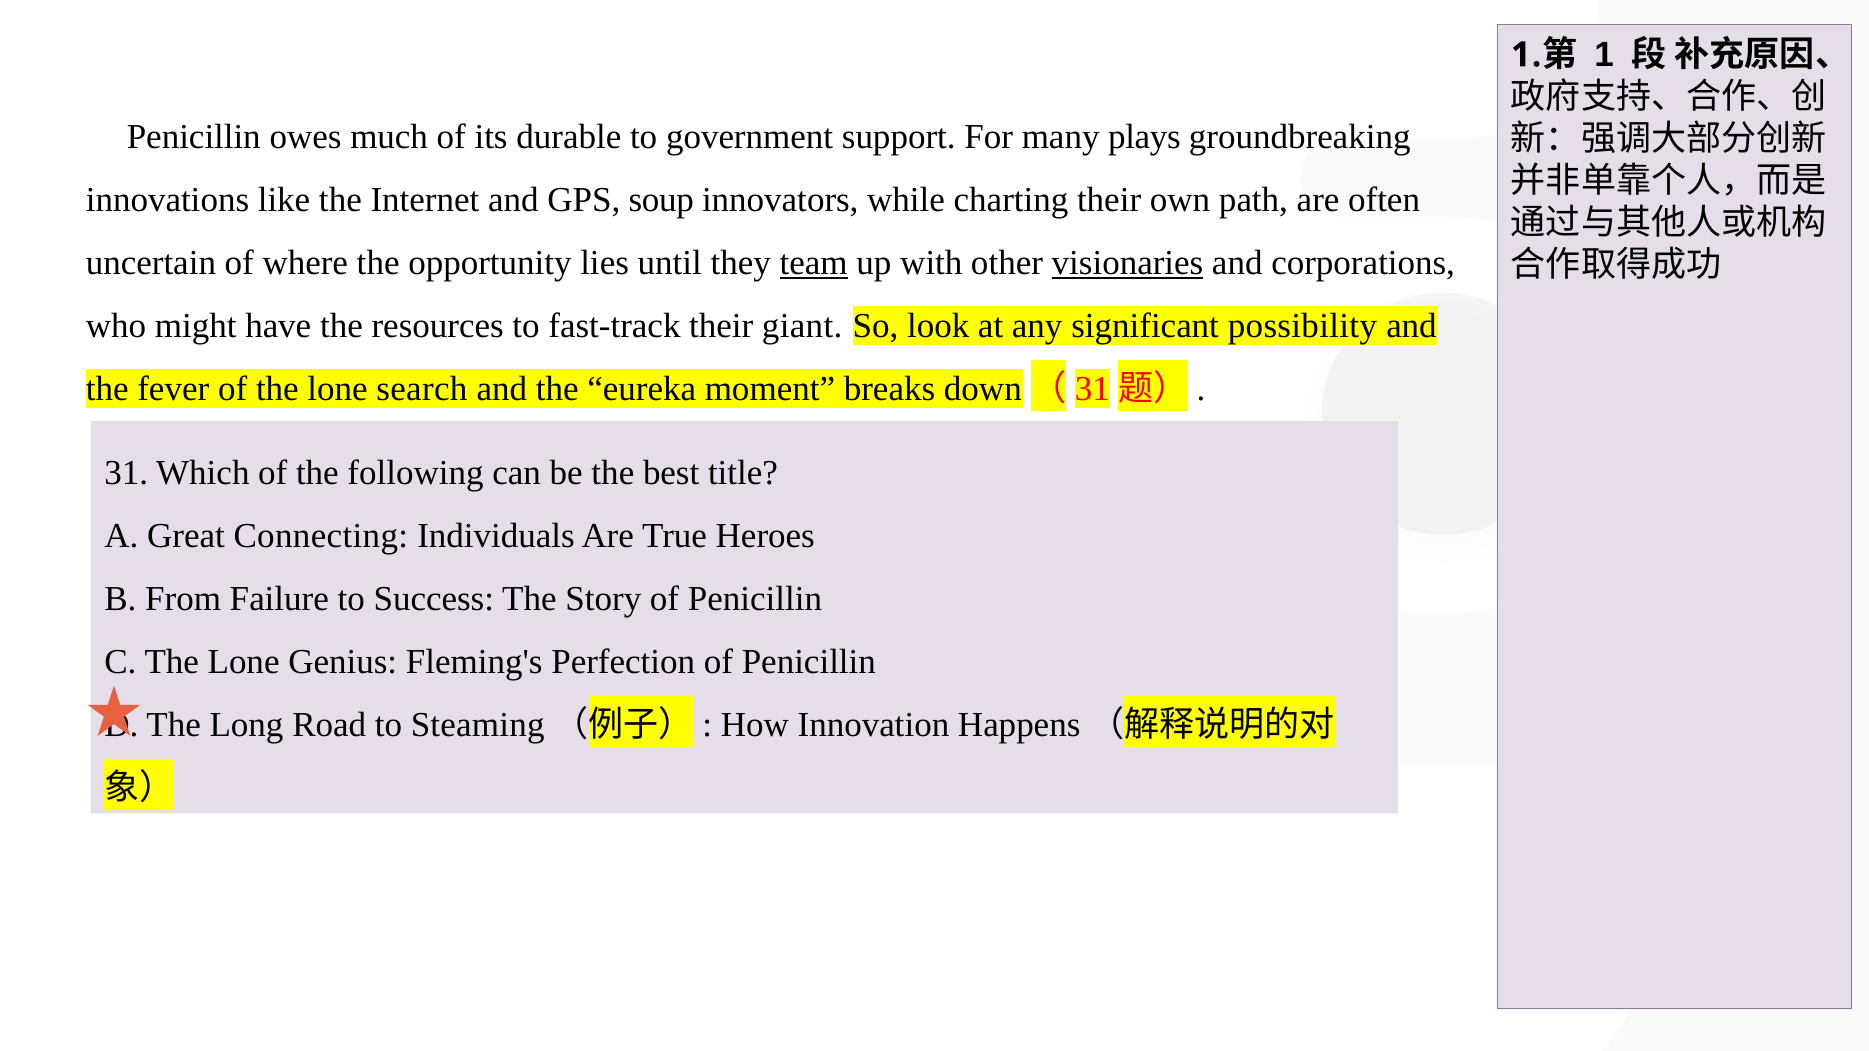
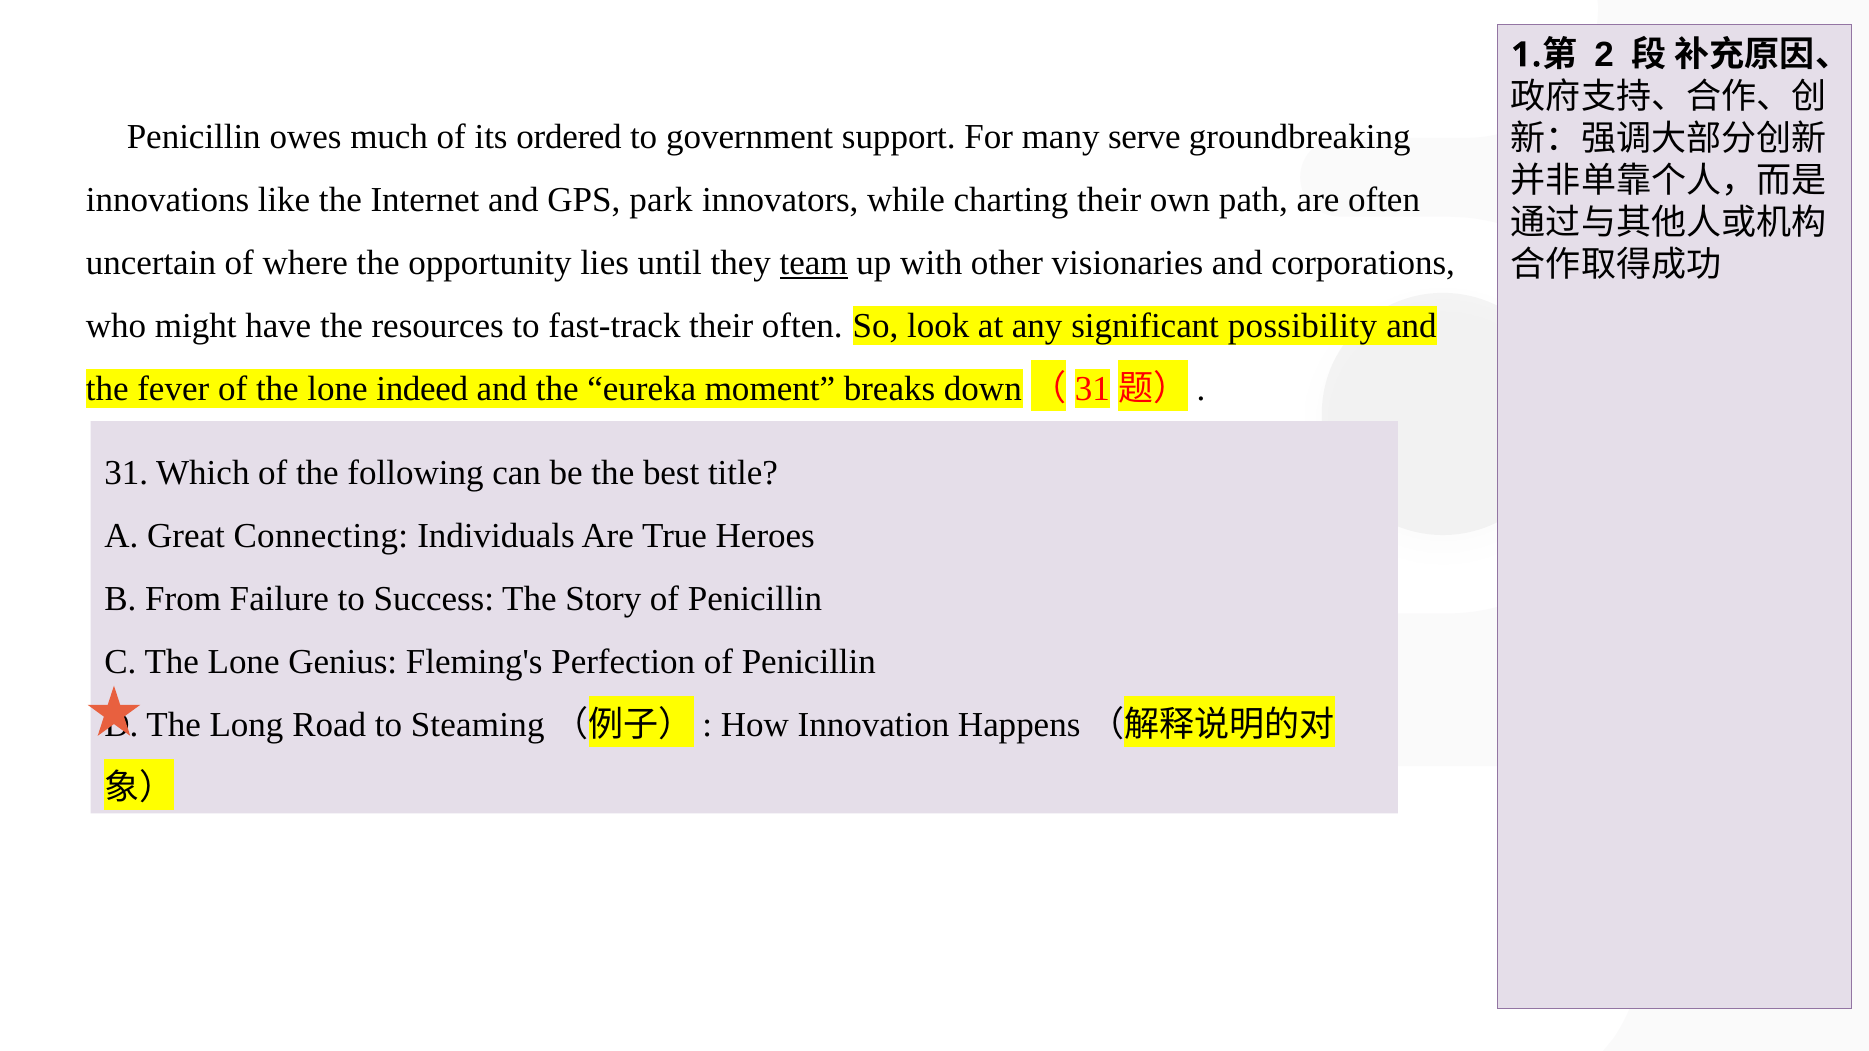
1 at (1604, 55): 1 -> 2
durable: durable -> ordered
plays: plays -> serve
soup: soup -> park
visionaries underline: present -> none
their giant: giant -> often
search: search -> indeed
